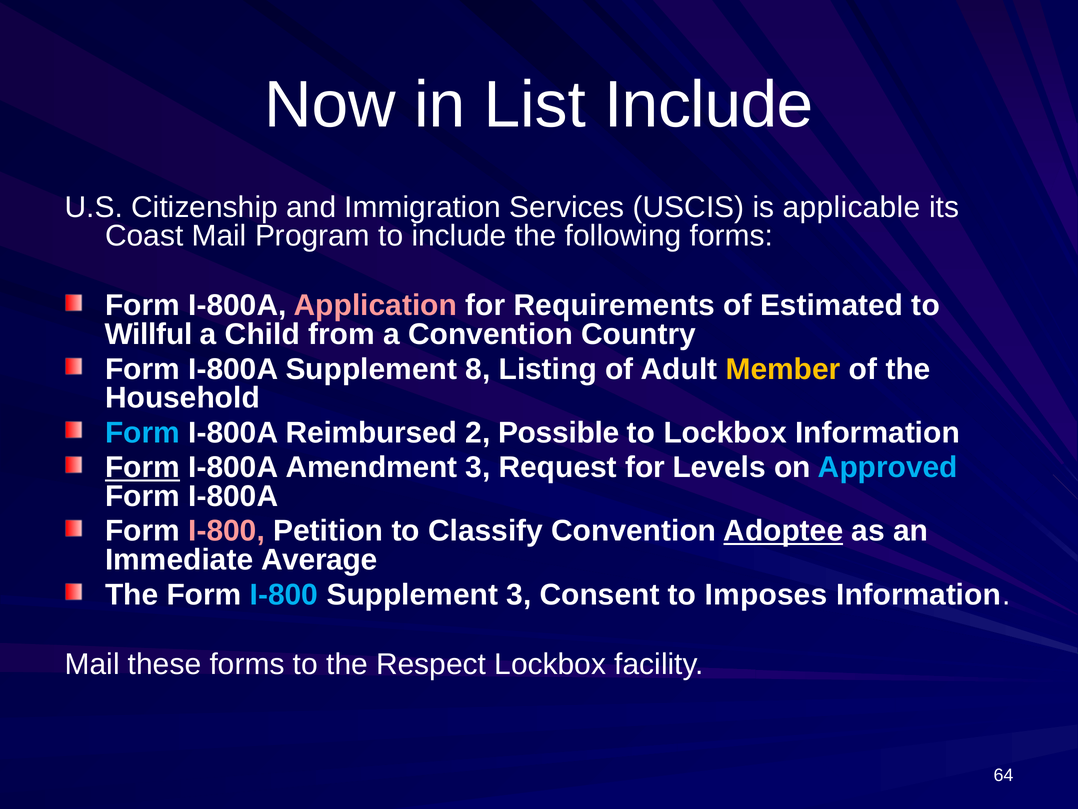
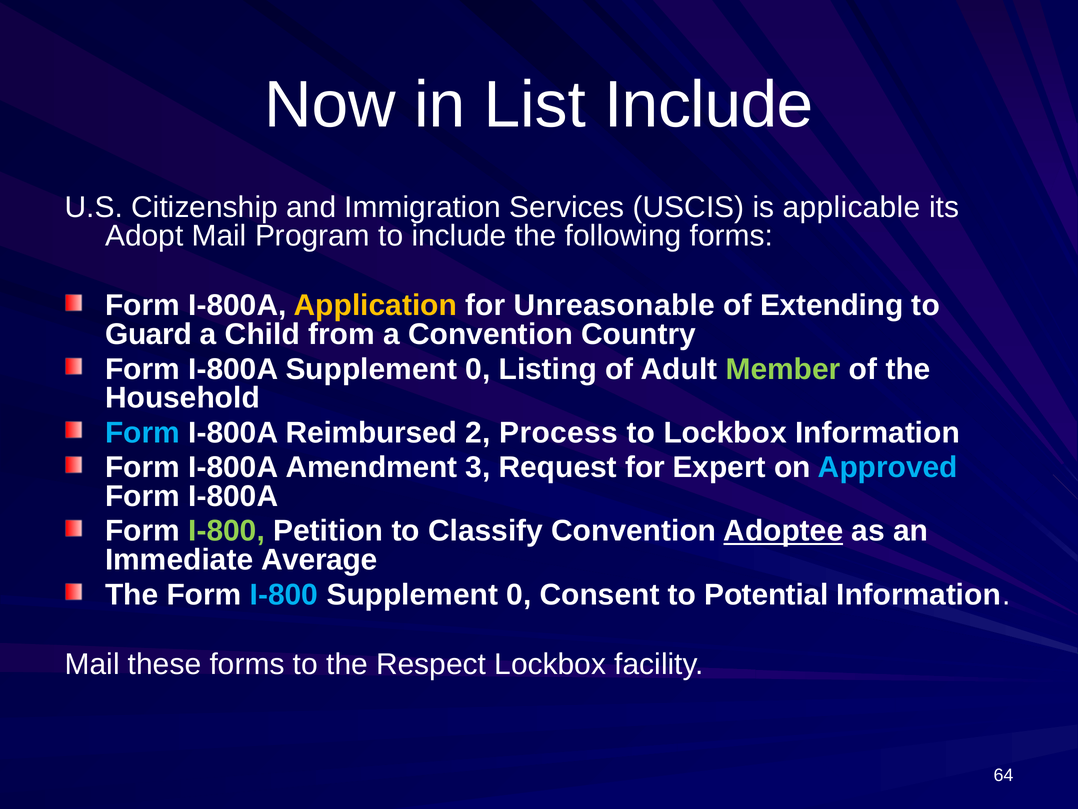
Coast: Coast -> Adopt
Application colour: pink -> yellow
Requirements: Requirements -> Unreasonable
Estimated: Estimated -> Extending
Willful: Willful -> Guard
I-800A Supplement 8: 8 -> 0
Member colour: yellow -> light green
Possible: Possible -> Process
Form at (143, 467) underline: present -> none
Levels: Levels -> Expert
I-800 at (227, 531) colour: pink -> light green
3 at (519, 594): 3 -> 0
Imposes: Imposes -> Potential
